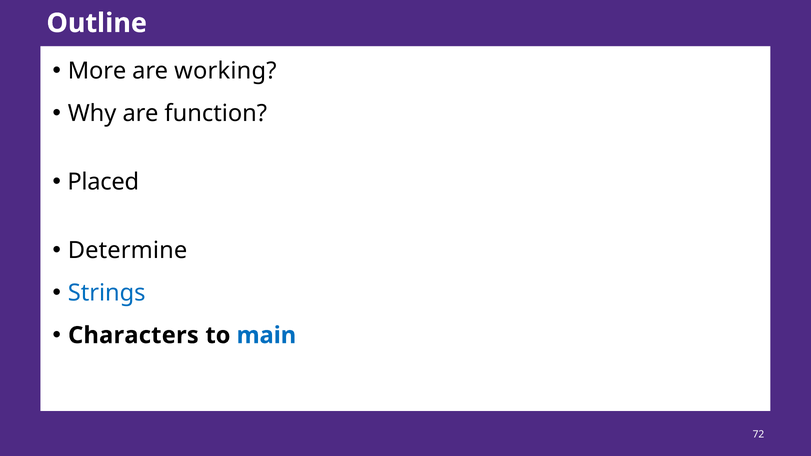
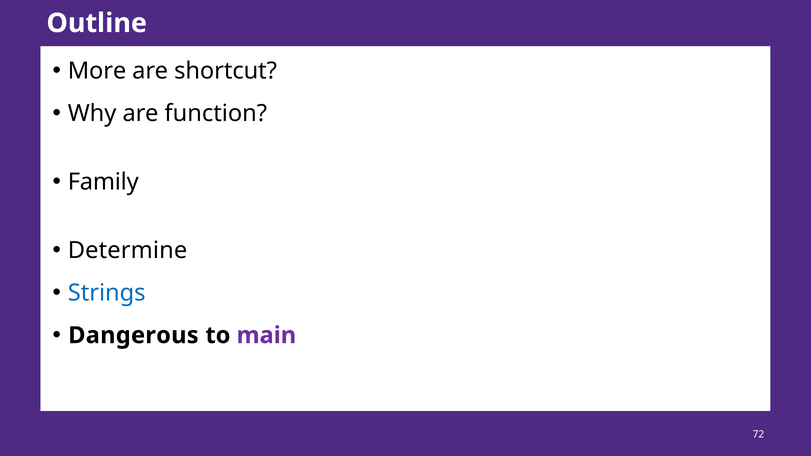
working: working -> shortcut
Placed: Placed -> Family
Characters: Characters -> Dangerous
main colour: blue -> purple
